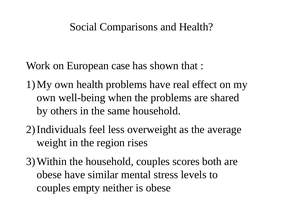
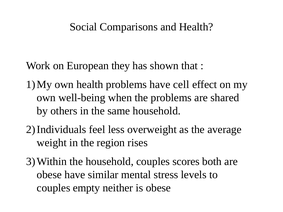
case: case -> they
real: real -> cell
